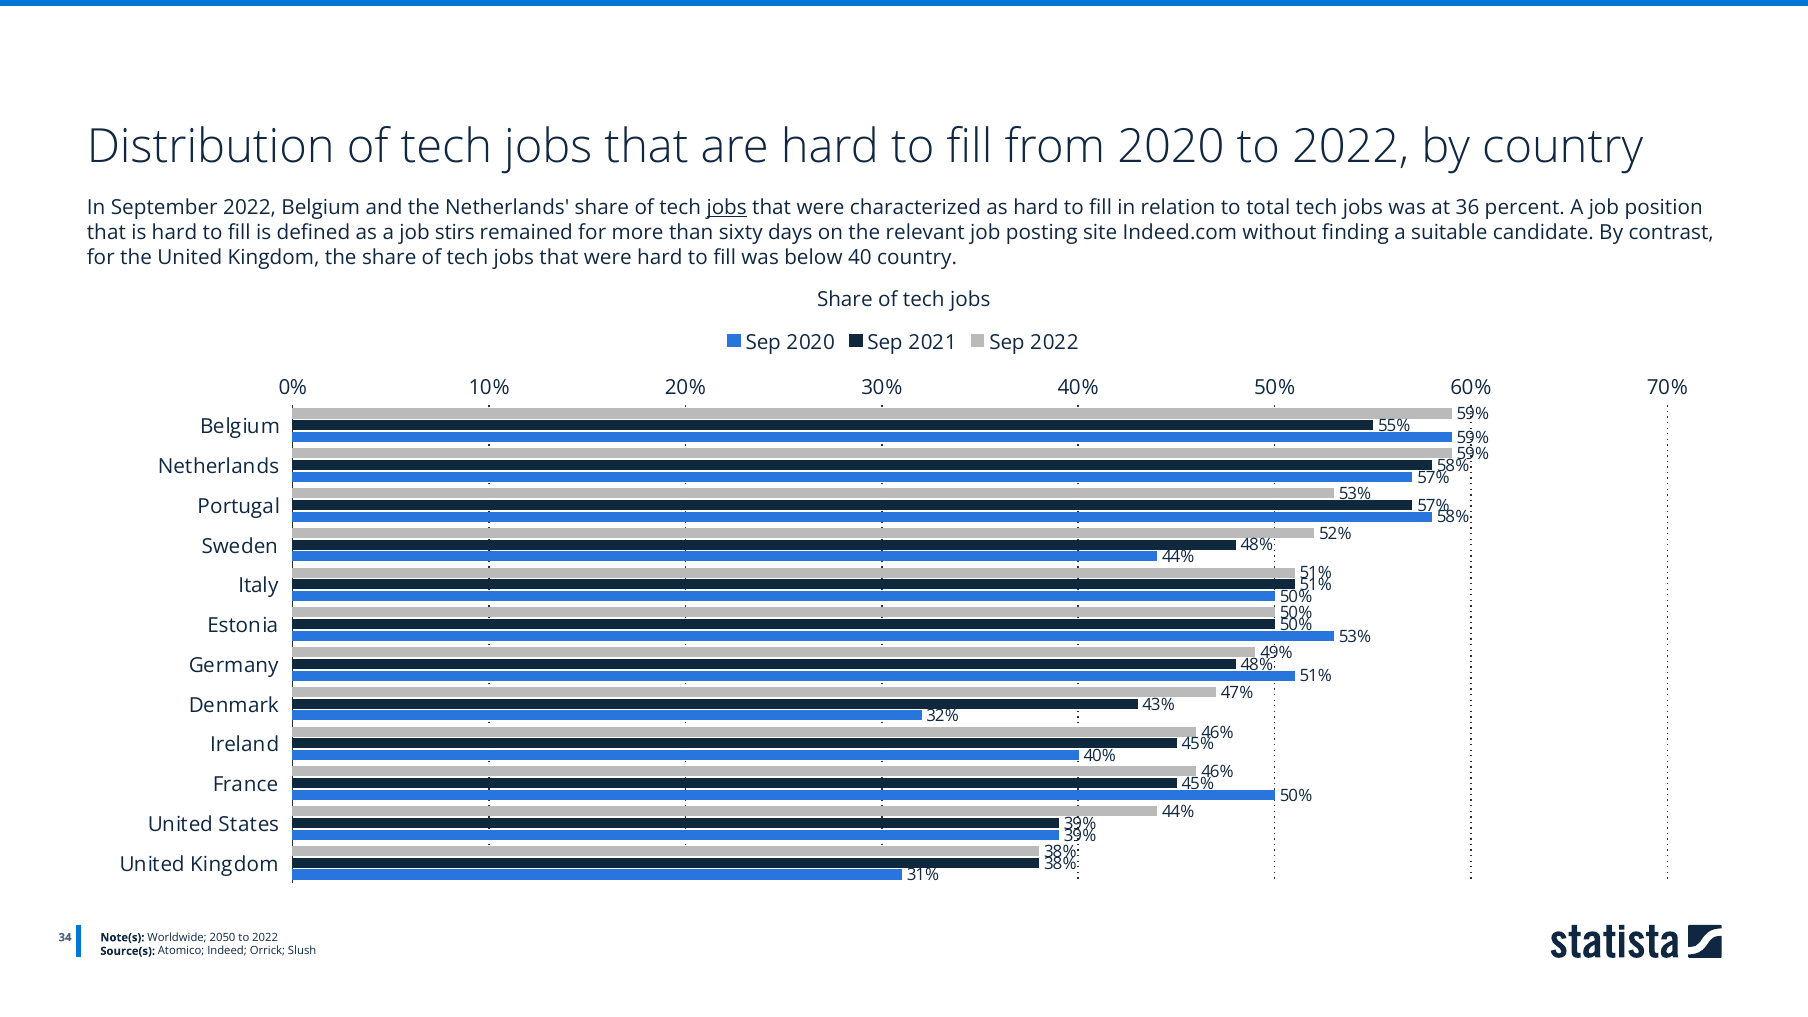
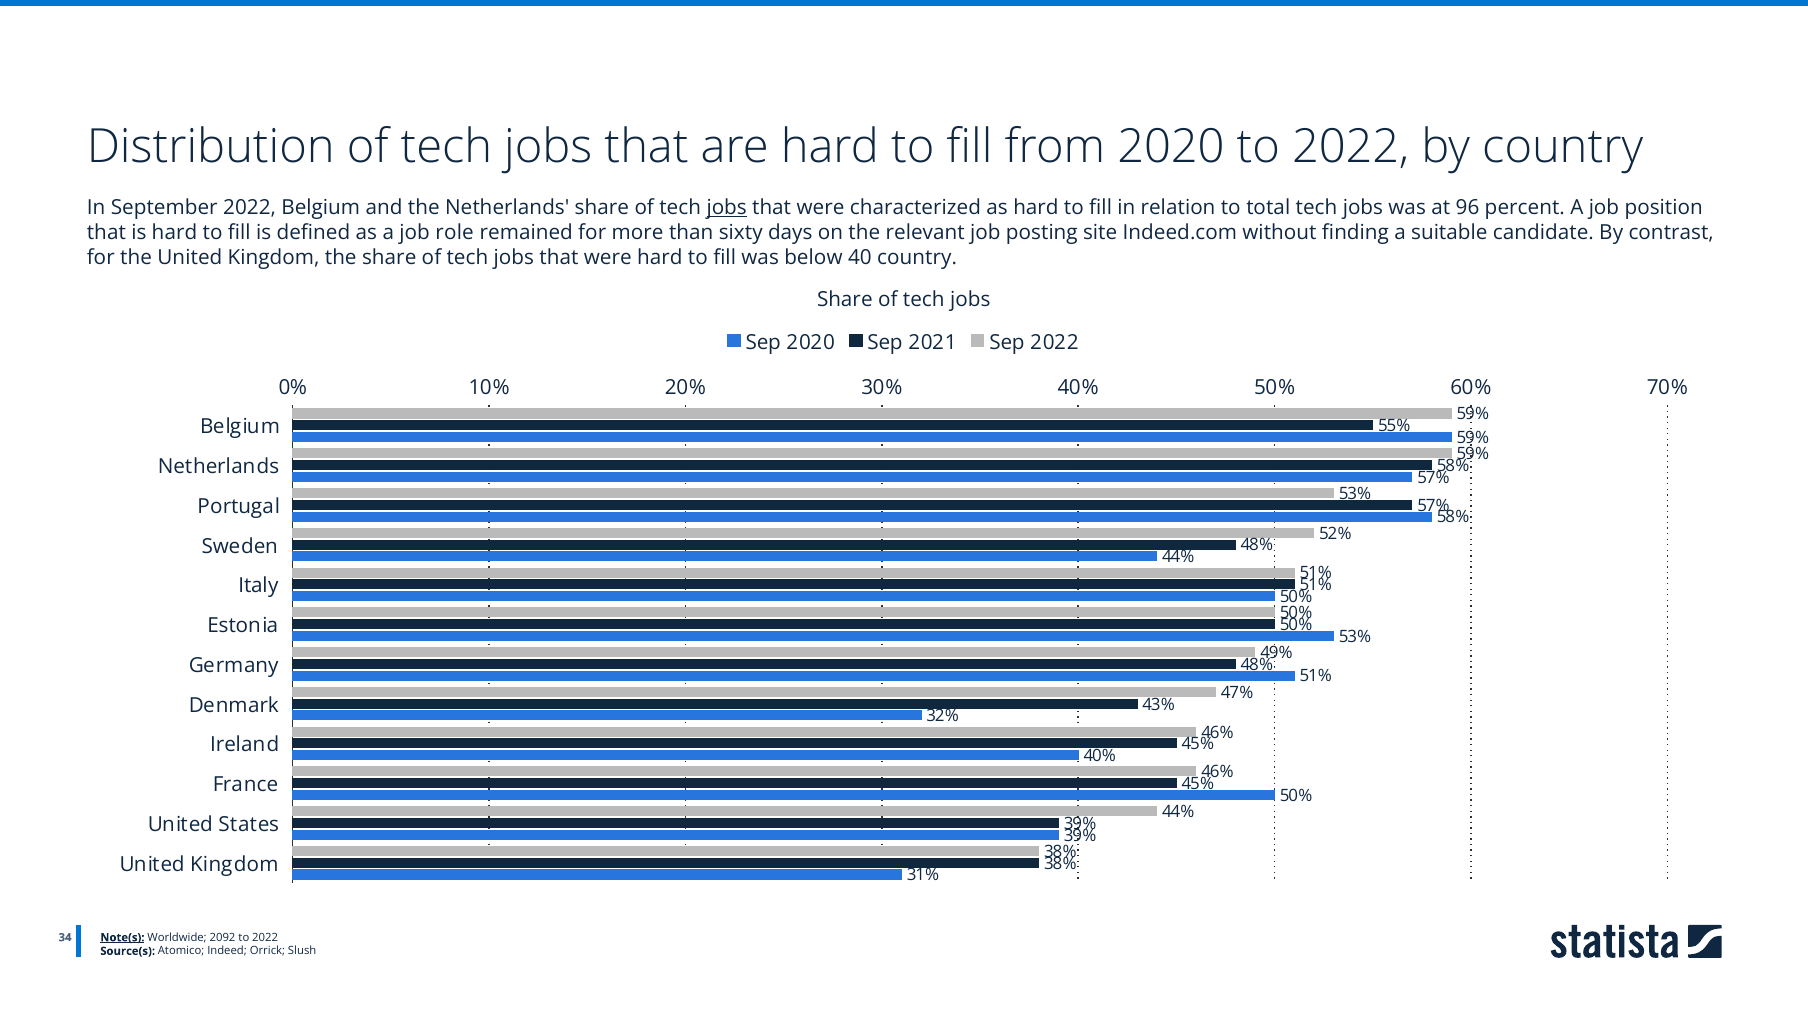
36: 36 -> 96
stirs: stirs -> role
Note(s underline: none -> present
2050: 2050 -> 2092
